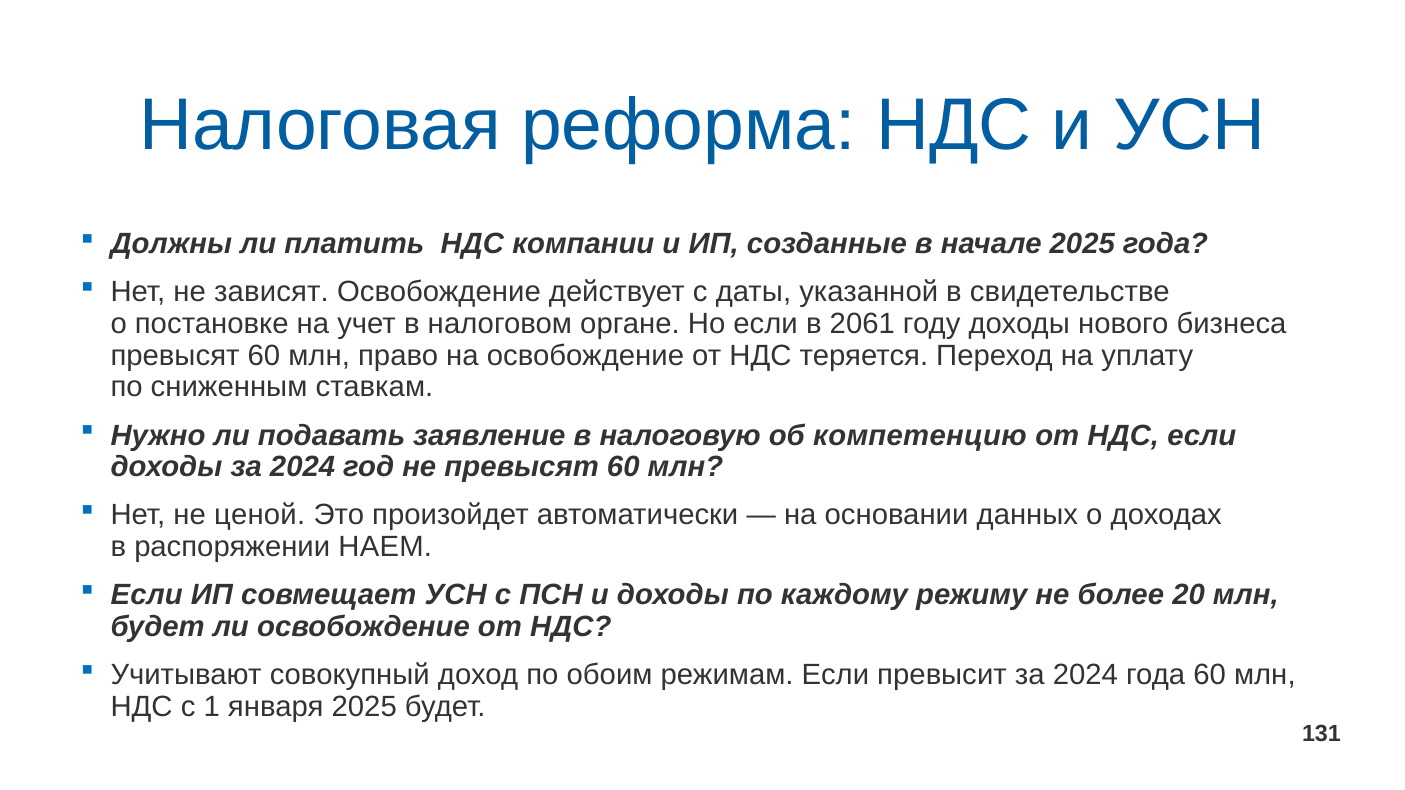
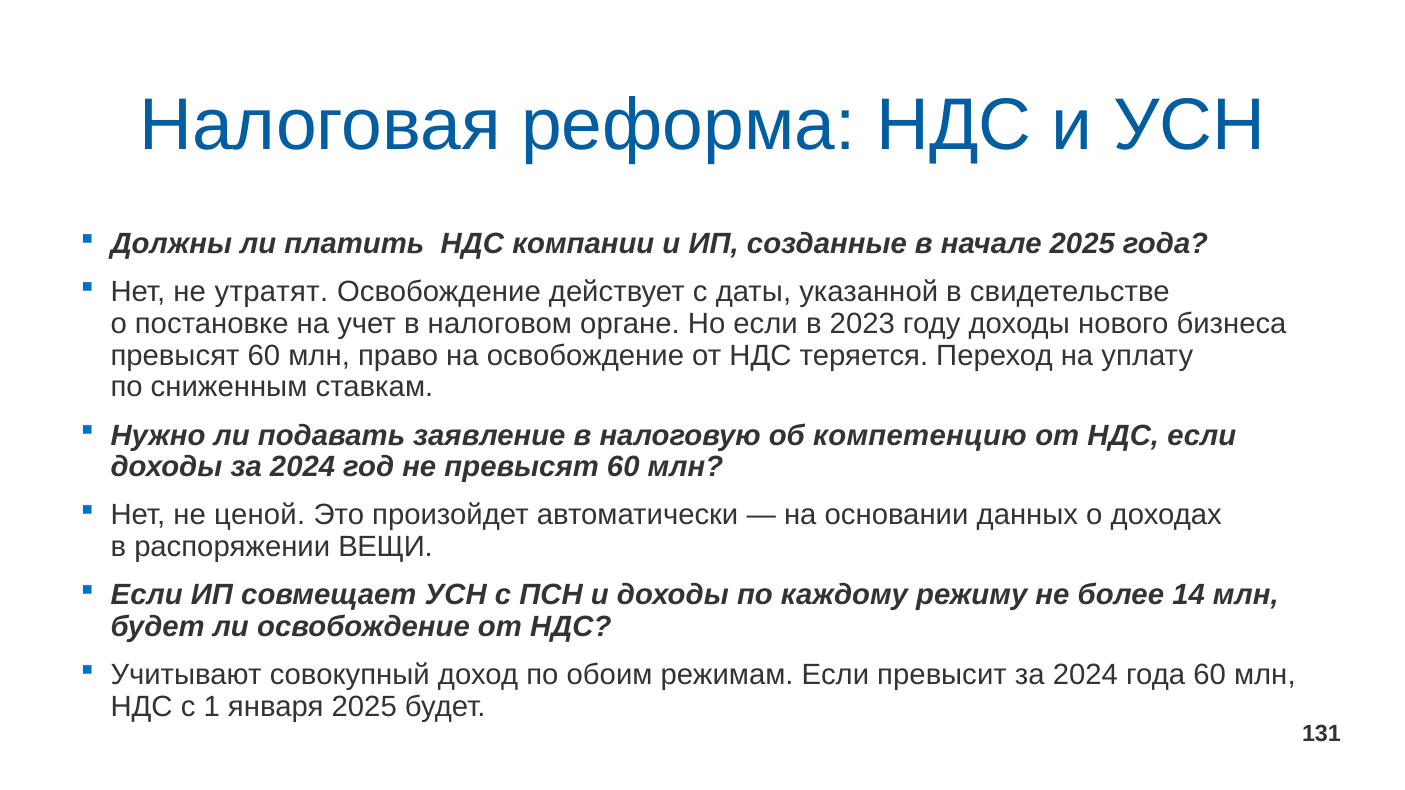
зависят: зависят -> утратят
2061: 2061 -> 2023
НАЕМ: НАЕМ -> ВЕЩИ
20: 20 -> 14
